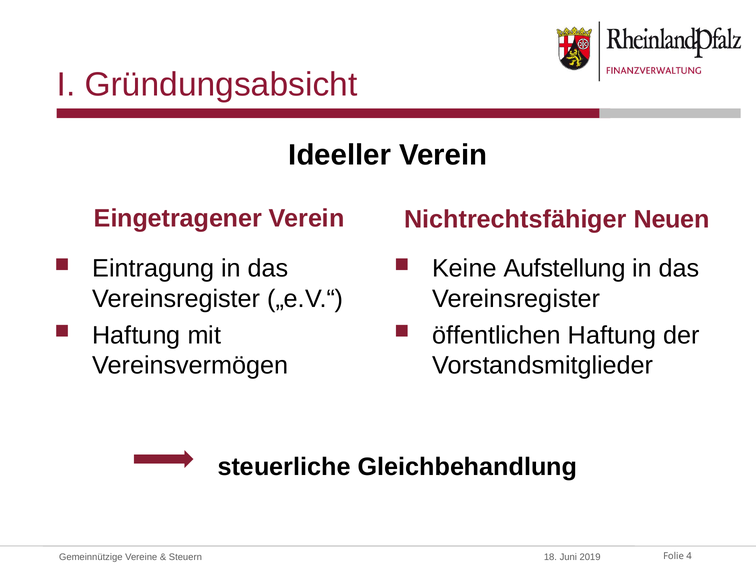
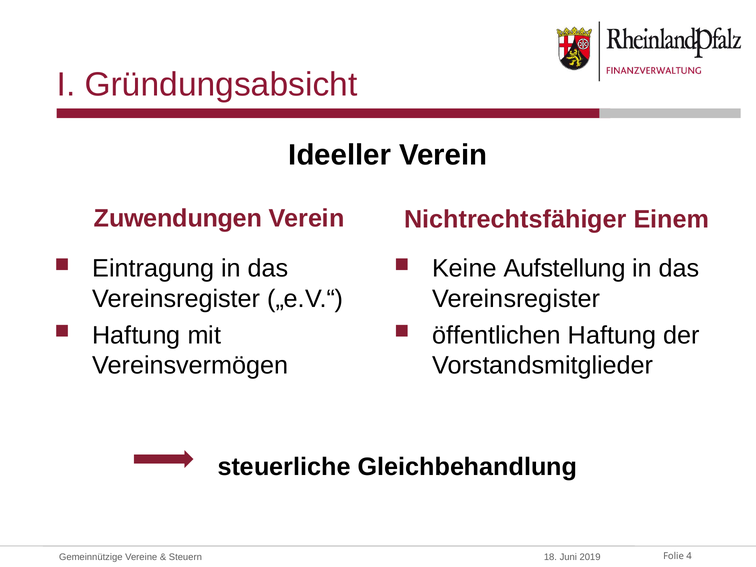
Eingetragener: Eingetragener -> Zuwendungen
Neuen: Neuen -> Einem
